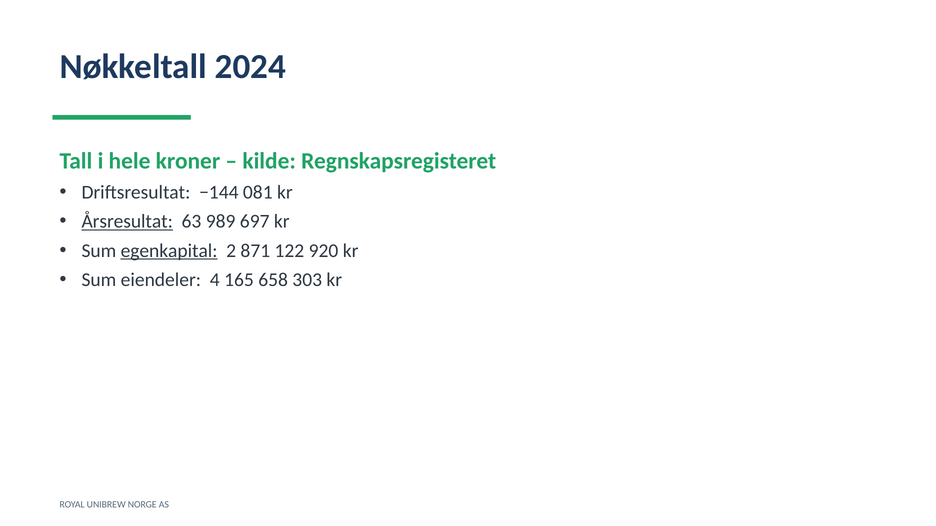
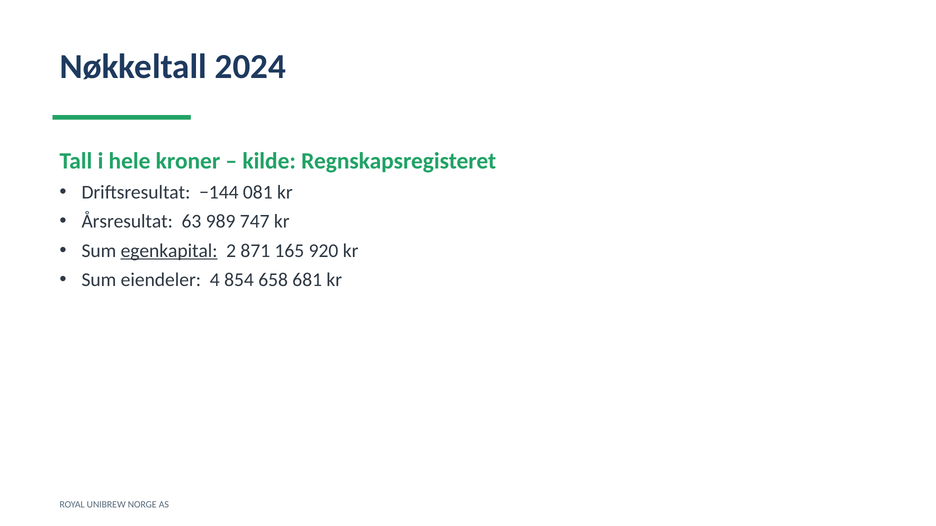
Årsresultat underline: present -> none
697: 697 -> 747
122: 122 -> 165
165: 165 -> 854
303: 303 -> 681
